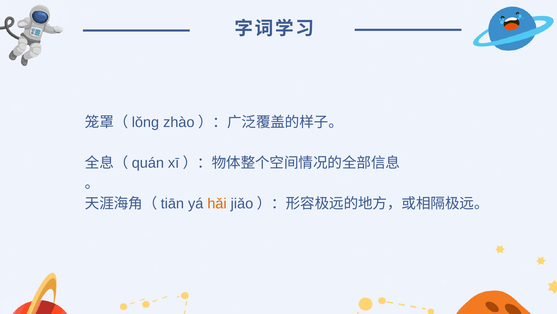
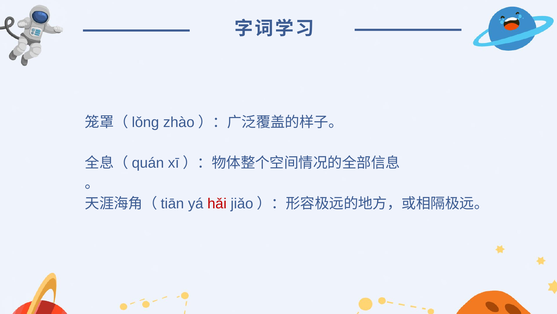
hǎi colour: orange -> red
